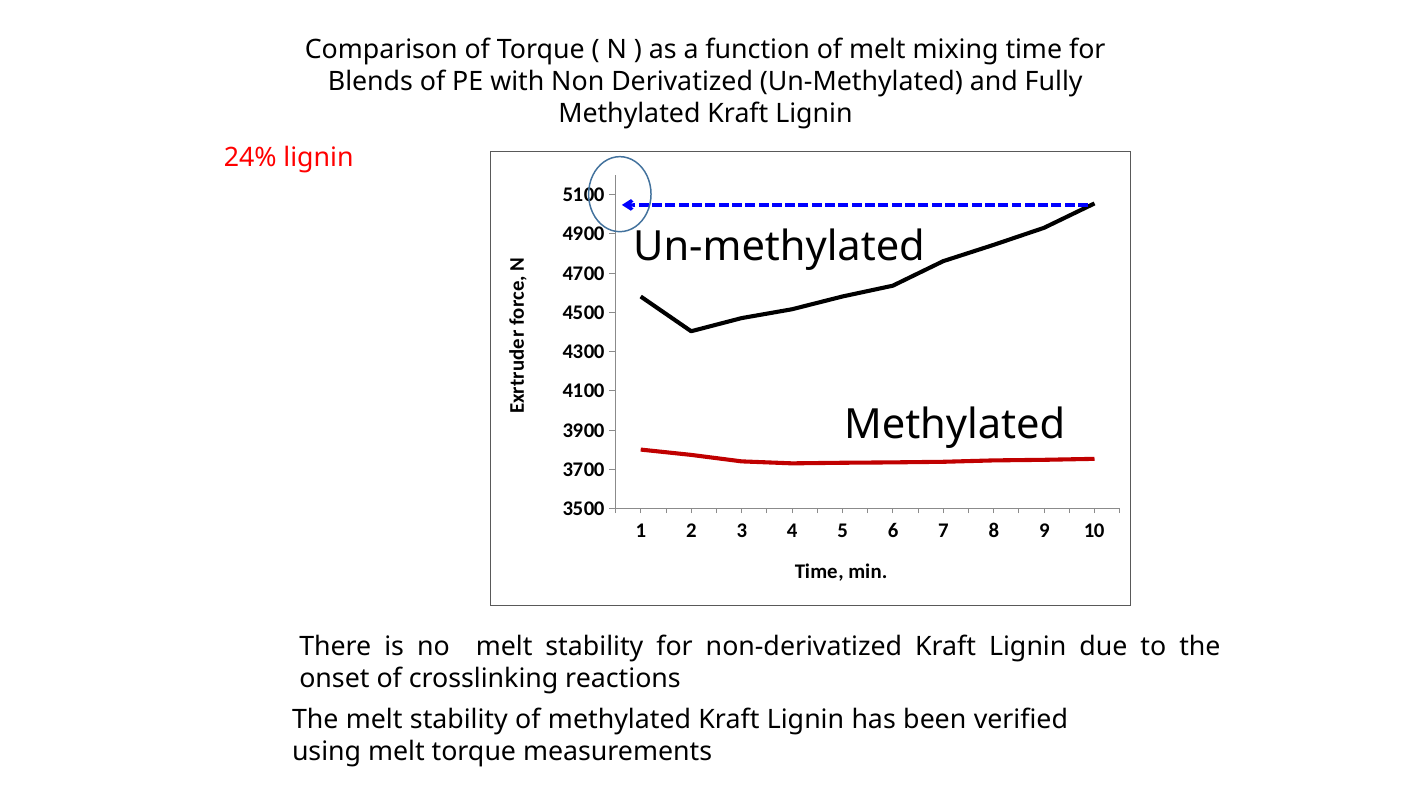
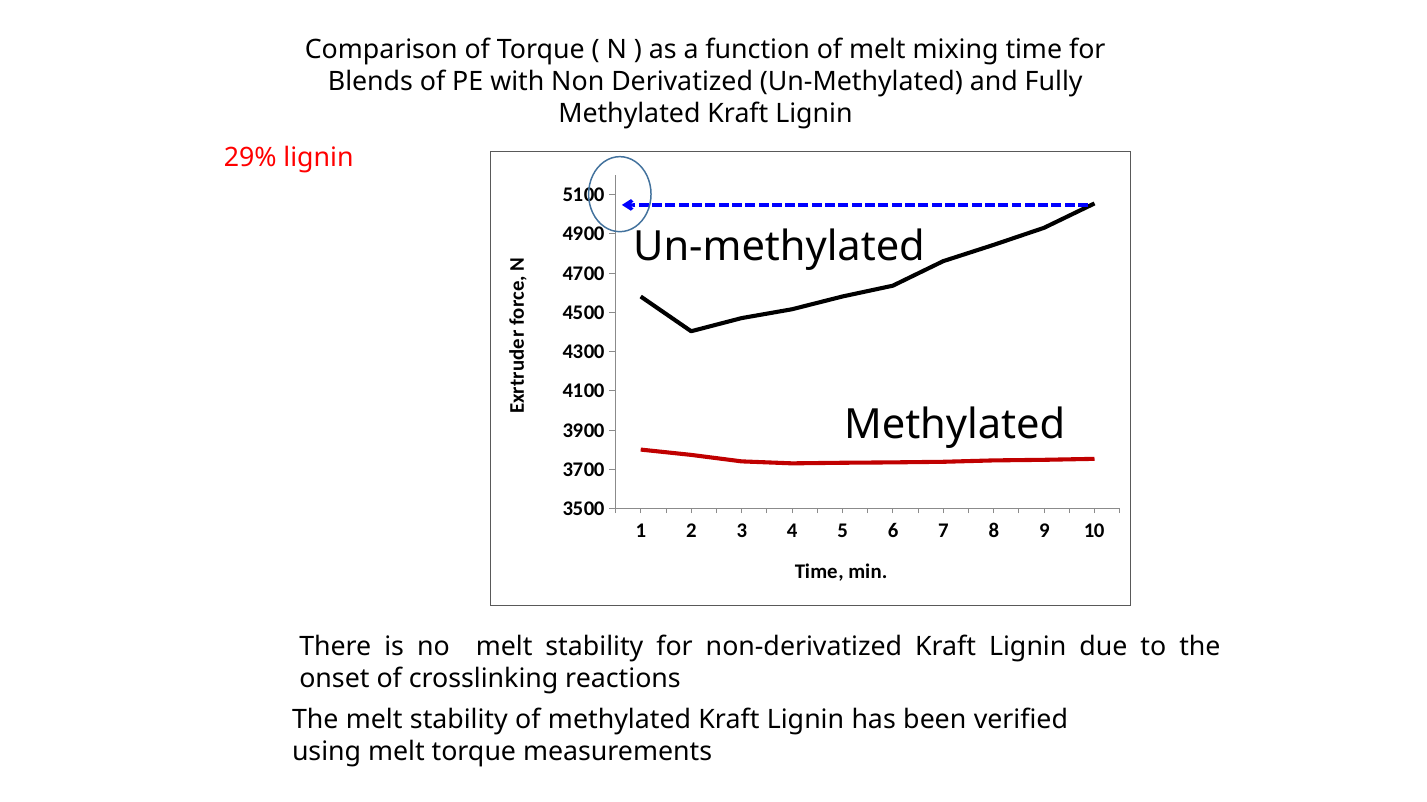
24%: 24% -> 29%
